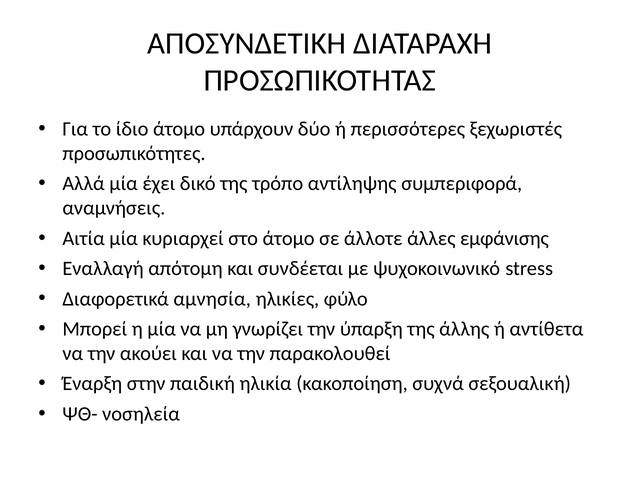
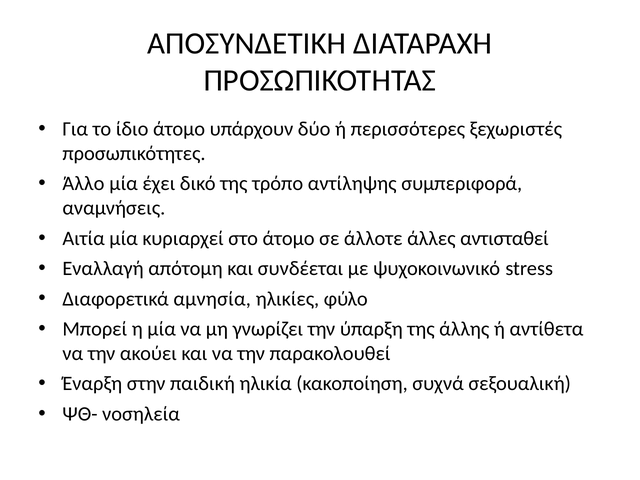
Αλλά: Αλλά -> Άλλο
εμφάνισης: εμφάνισης -> αντισταθεί
